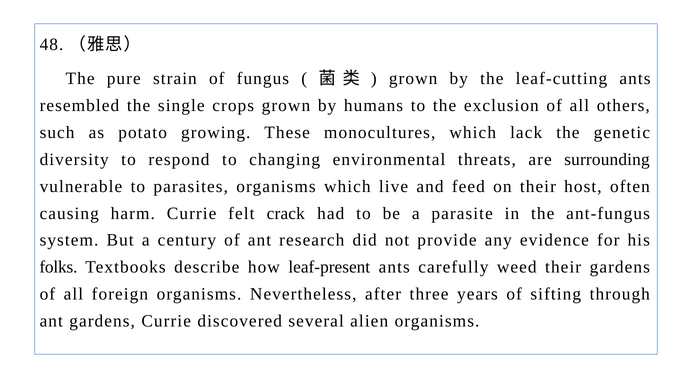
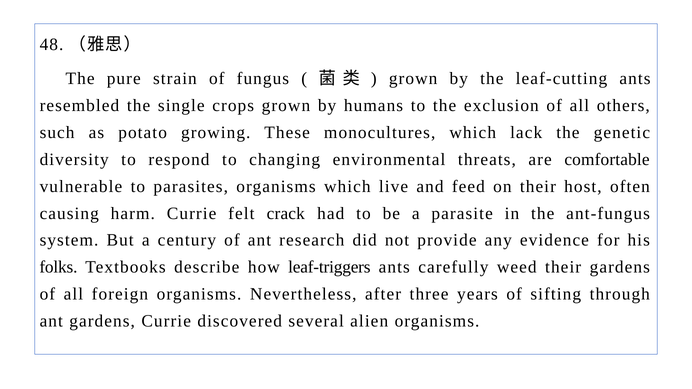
surrounding: surrounding -> comfortable
leaf-present: leaf-present -> leaf-triggers
